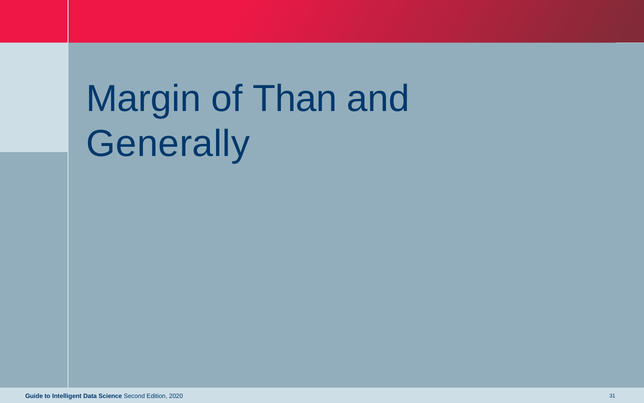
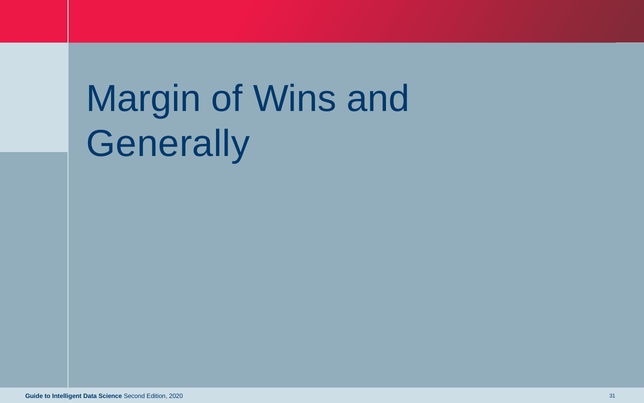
Than: Than -> Wins
